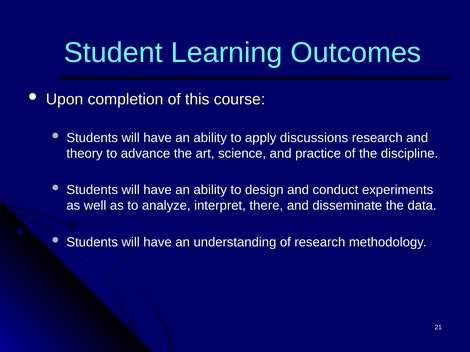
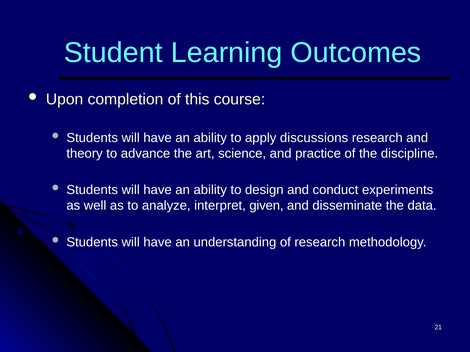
there: there -> given
